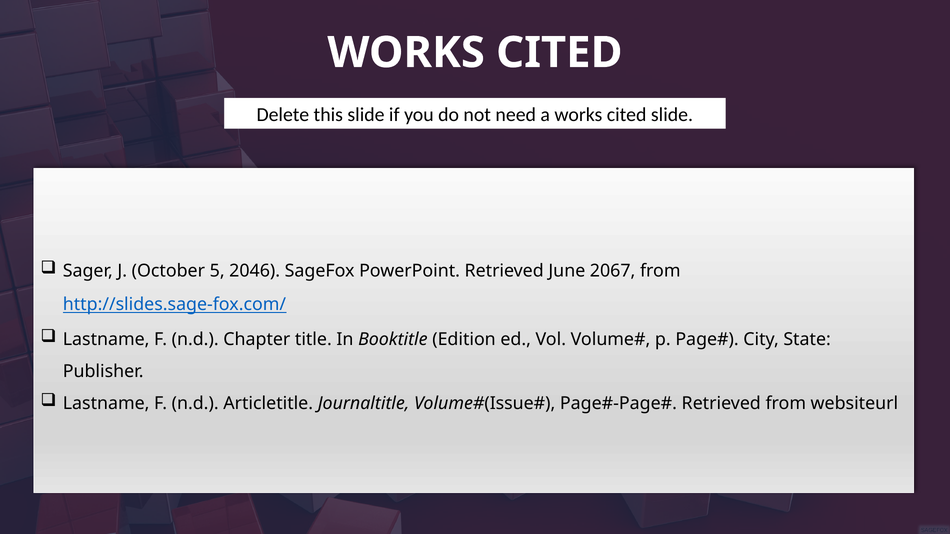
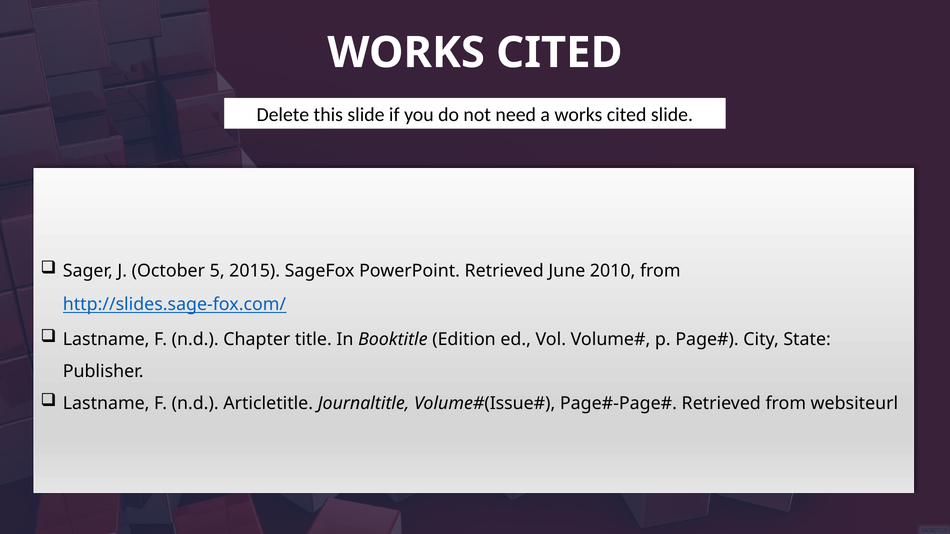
2046: 2046 -> 2015
2067: 2067 -> 2010
